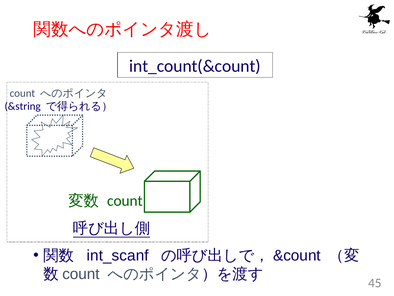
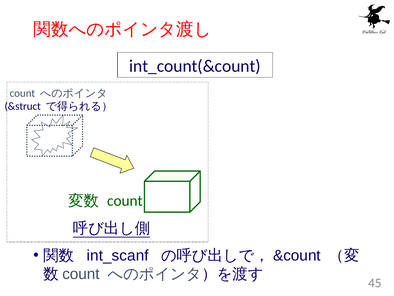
&string: &string -> &struct
